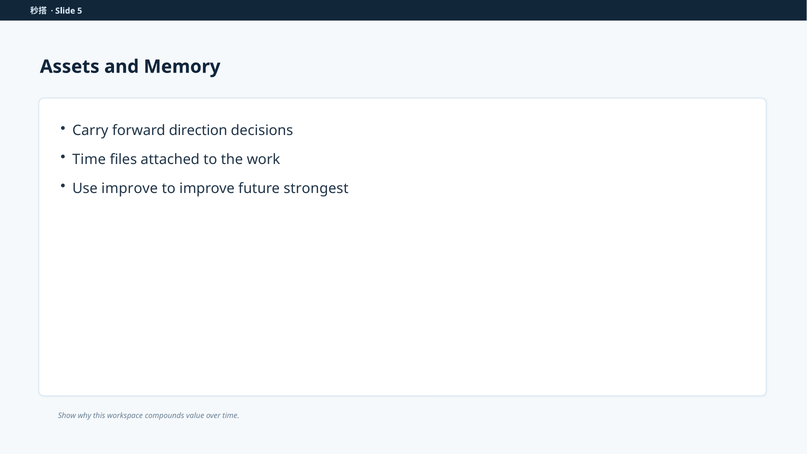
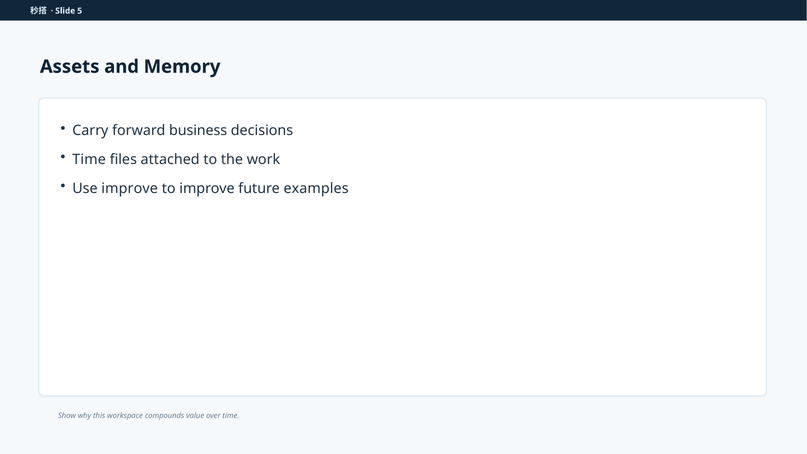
direction: direction -> business
strongest: strongest -> examples
